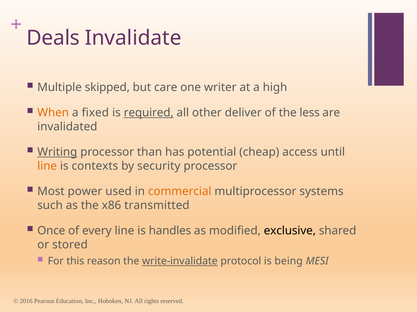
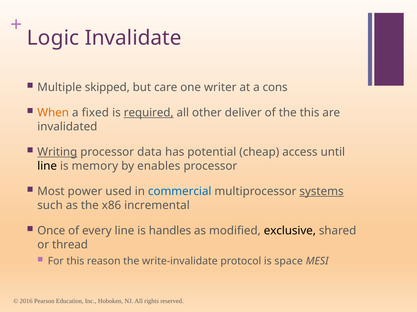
Deals: Deals -> Logic
high: high -> cons
the less: less -> this
than: than -> data
line at (47, 166) colour: orange -> black
contexts: contexts -> memory
security: security -> enables
commercial colour: orange -> blue
systems underline: none -> present
transmitted: transmitted -> incremental
stored: stored -> thread
write-invalidate underline: present -> none
being: being -> space
